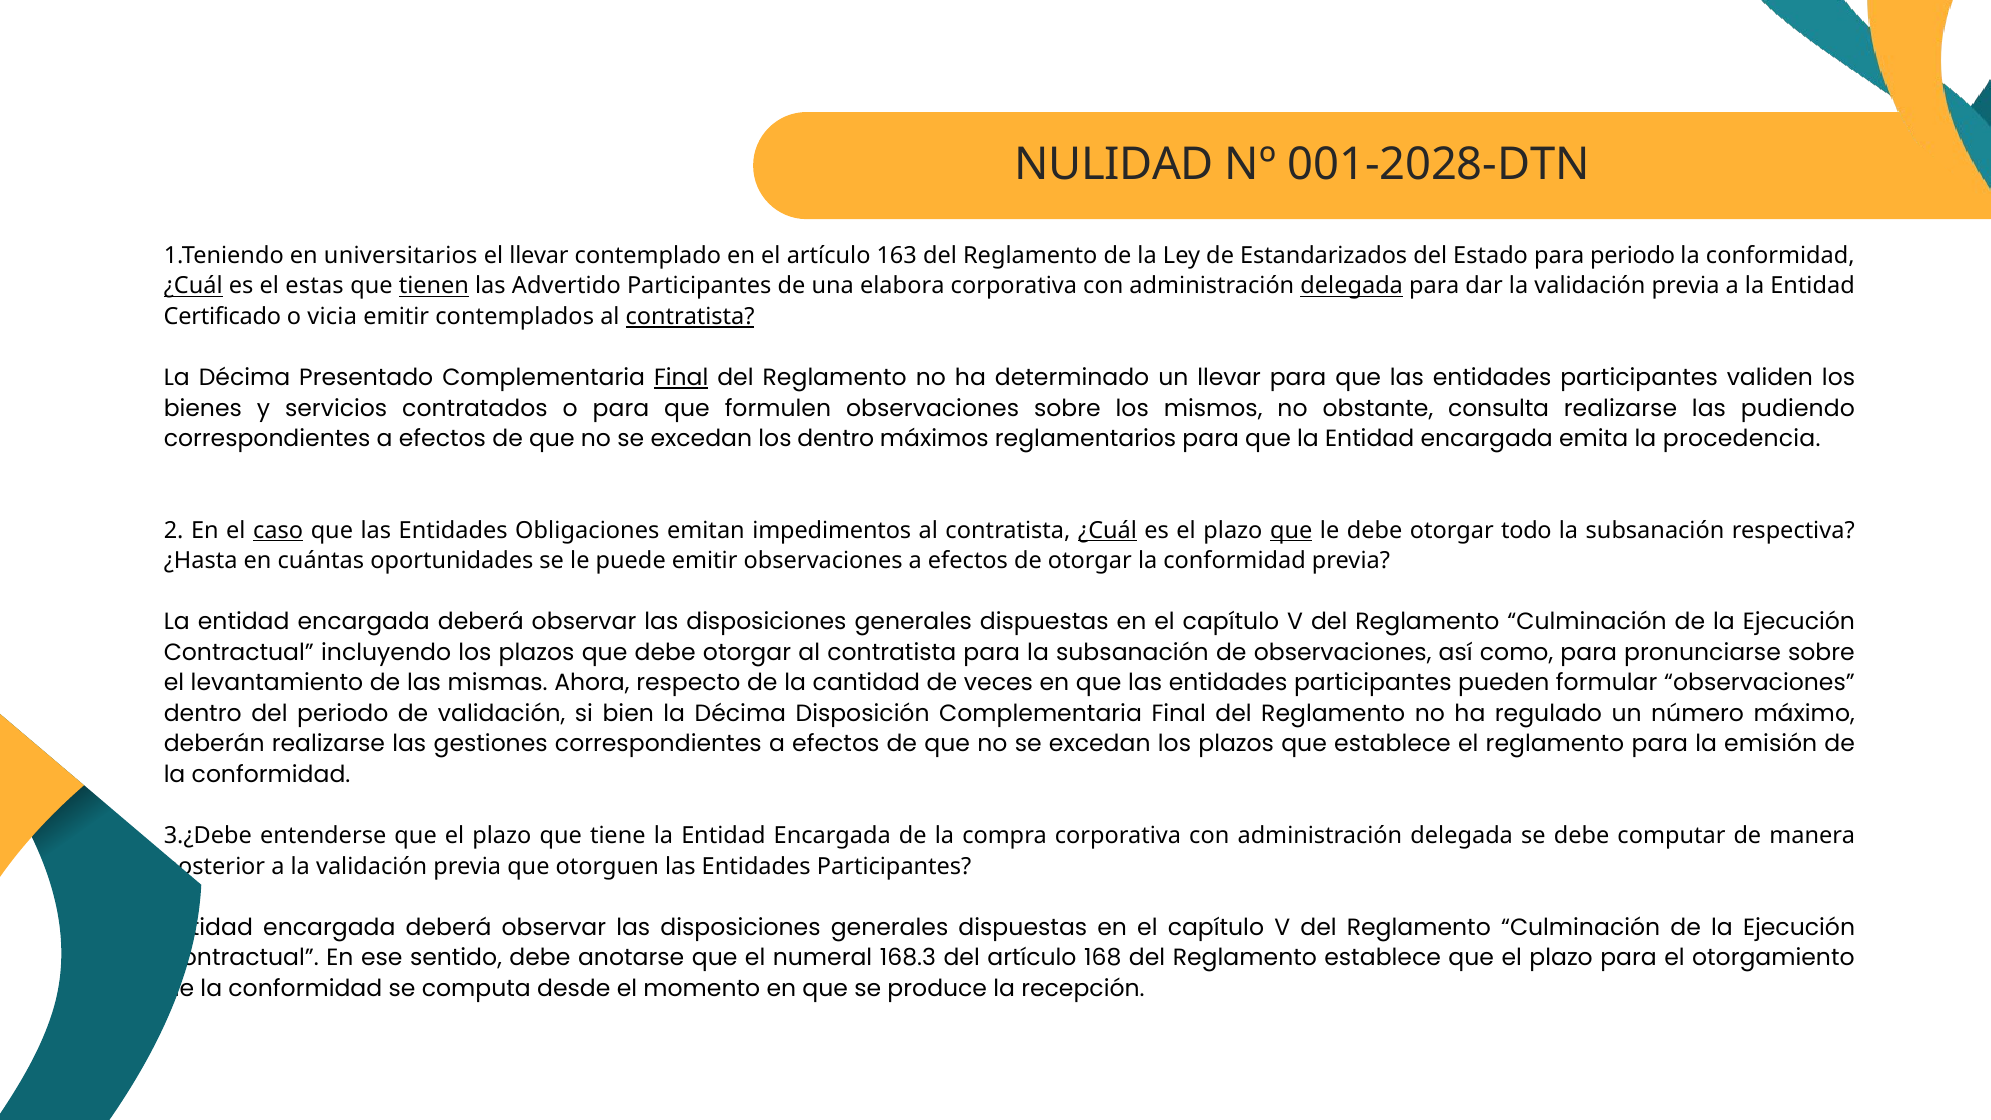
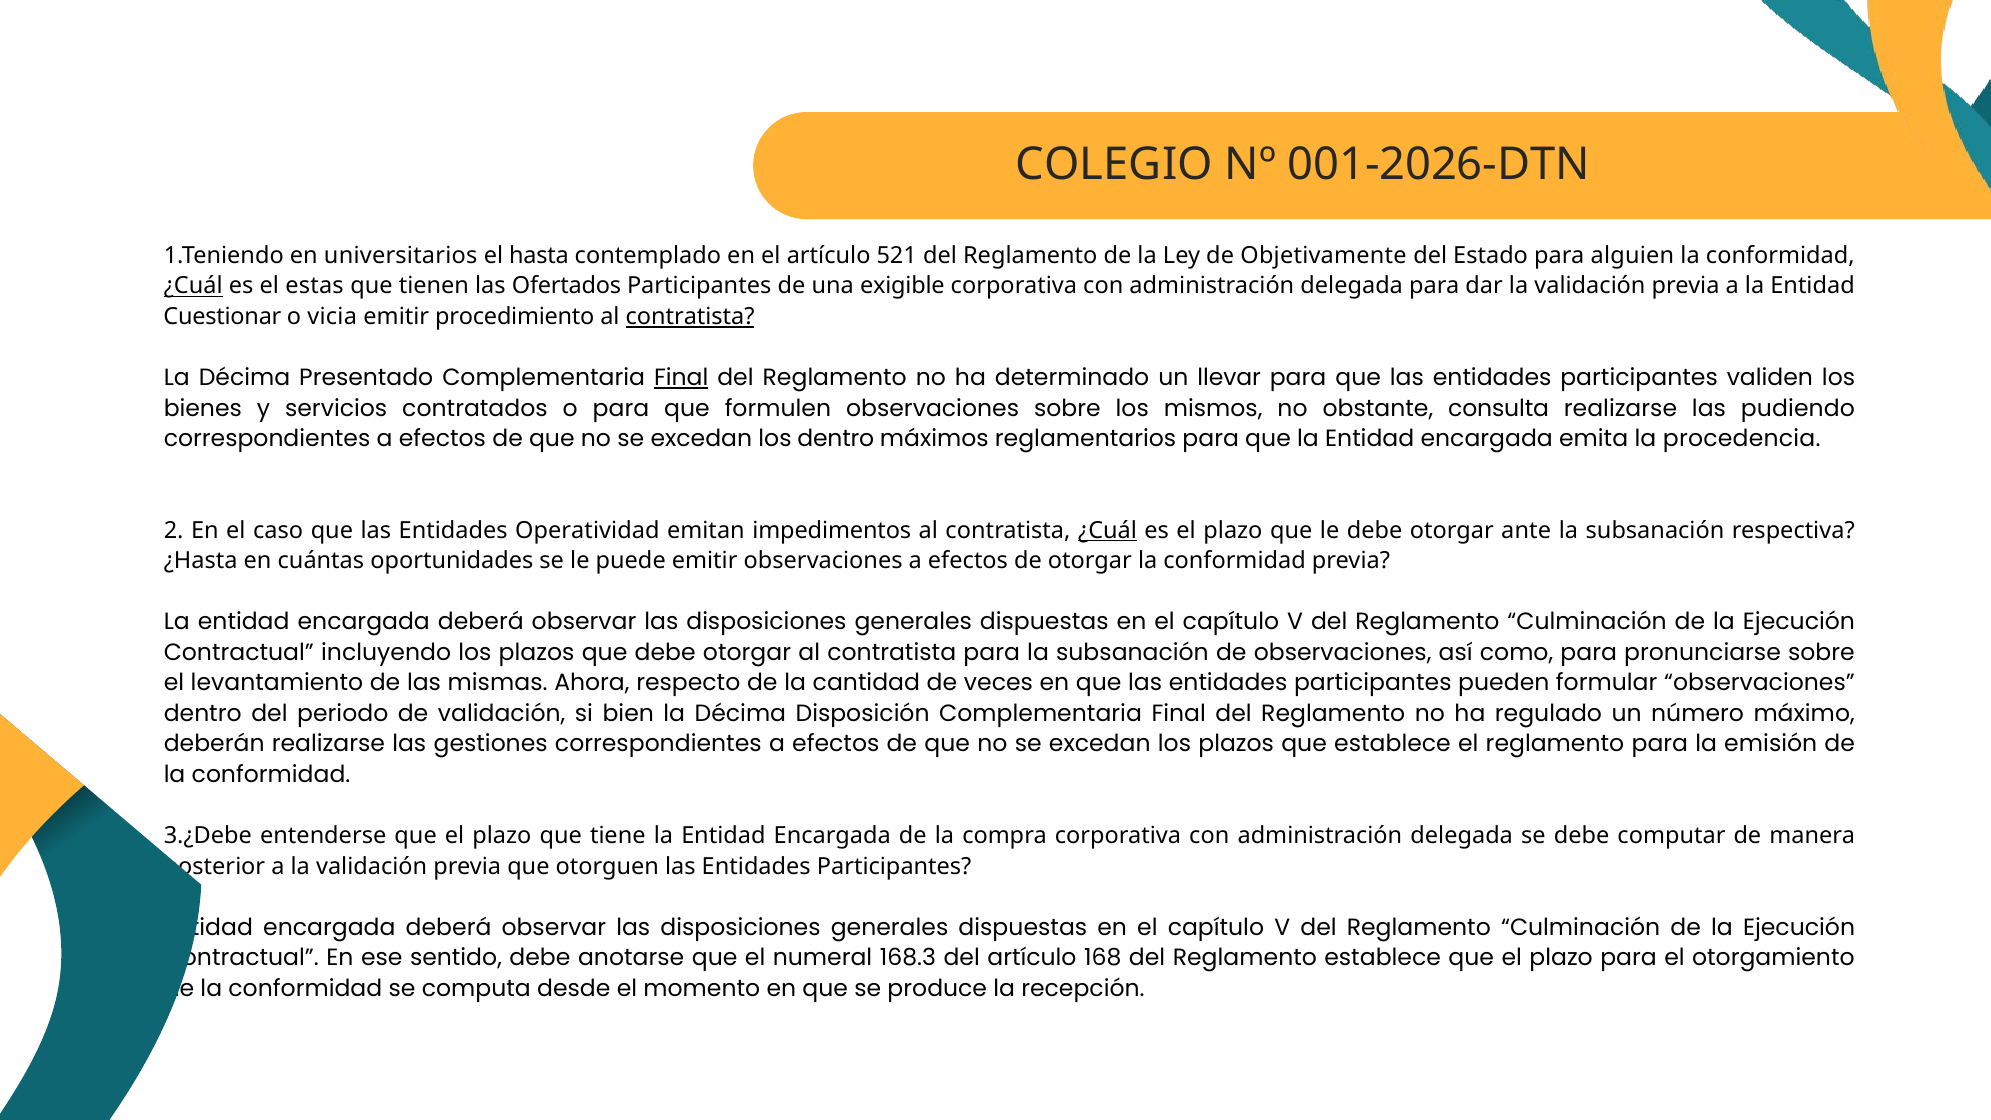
NULIDAD: NULIDAD -> COLEGIO
001-2028-DTN: 001-2028-DTN -> 001-2026-DTN
el llevar: llevar -> hasta
163: 163 -> 521
Estandarizados: Estandarizados -> Objetivamente
para periodo: periodo -> alguien
tienen underline: present -> none
Advertido: Advertido -> Ofertados
elabora: elabora -> exigible
delegada at (1352, 286) underline: present -> none
Certificado: Certificado -> Cuestionar
contemplados: contemplados -> procedimiento
caso underline: present -> none
Obligaciones: Obligaciones -> Operatividad
que at (1291, 530) underline: present -> none
todo: todo -> ante
